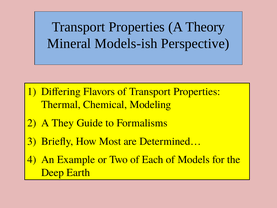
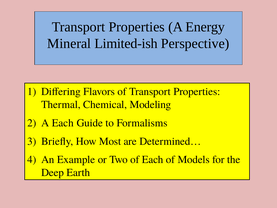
Theory: Theory -> Energy
Models-ish: Models-ish -> Limited-ish
A They: They -> Each
